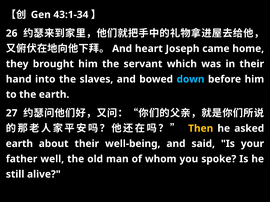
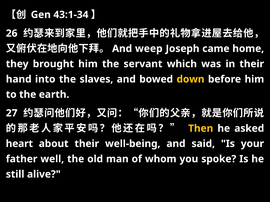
heart: heart -> weep
down colour: light blue -> yellow
earth at (19, 144): earth -> heart
